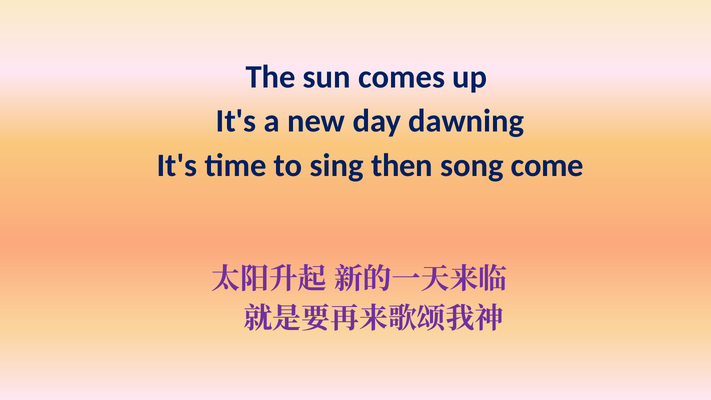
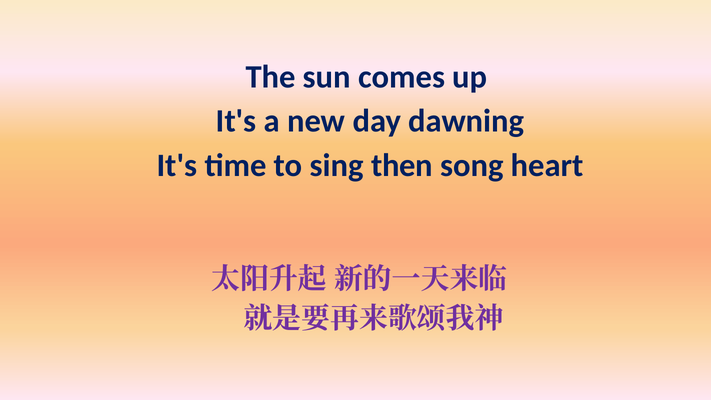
come: come -> heart
